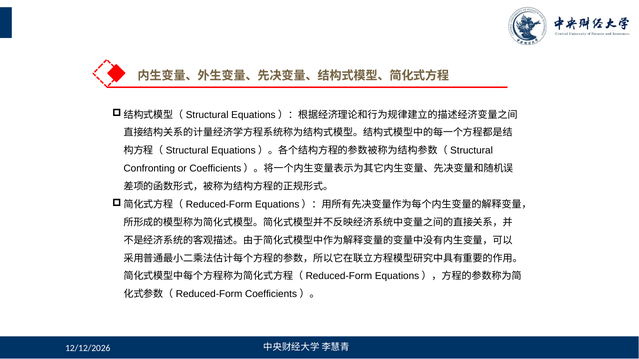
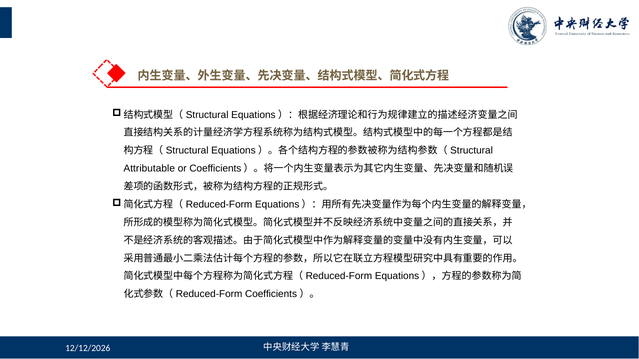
Confronting: Confronting -> Attributable
